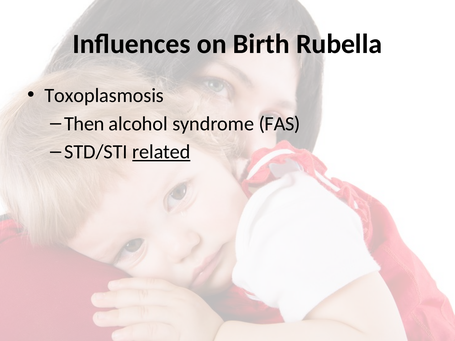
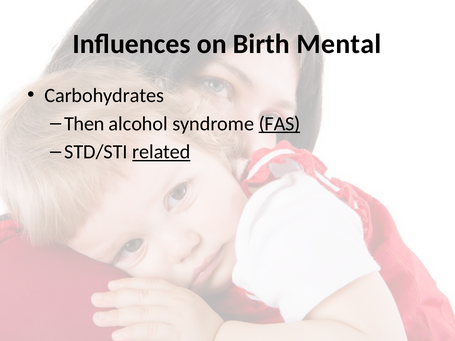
Rubella: Rubella -> Mental
Toxoplasmosis: Toxoplasmosis -> Carbohydrates
FAS underline: none -> present
